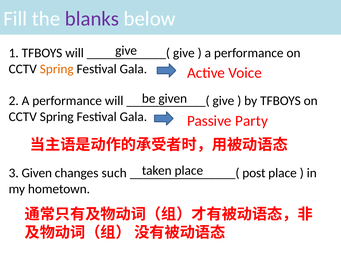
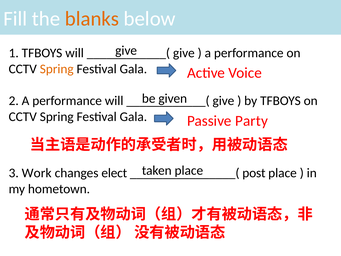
blanks colour: purple -> orange
3 Given: Given -> Work
such: such -> elect
